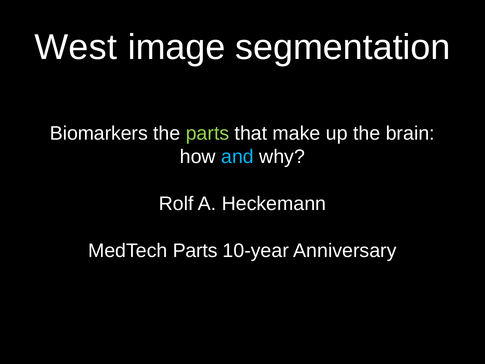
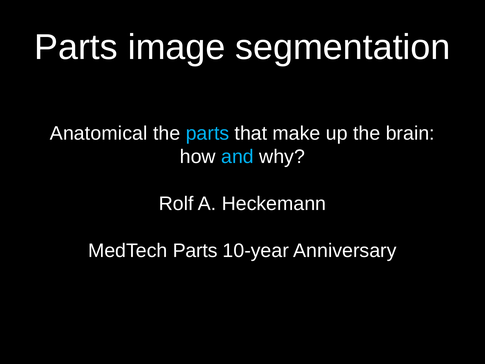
West at (76, 47): West -> Parts
Biomarkers: Biomarkers -> Anatomical
parts at (207, 133) colour: light green -> light blue
